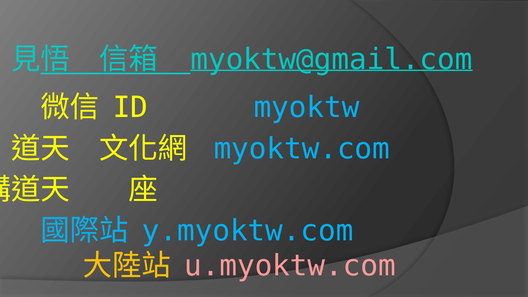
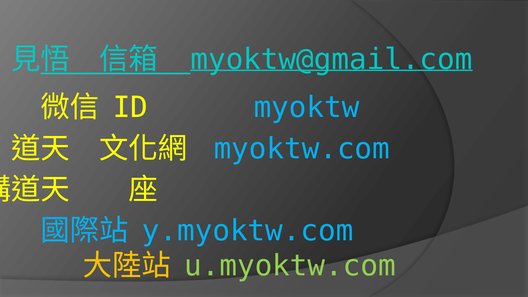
u.myoktw.com colour: pink -> light green
